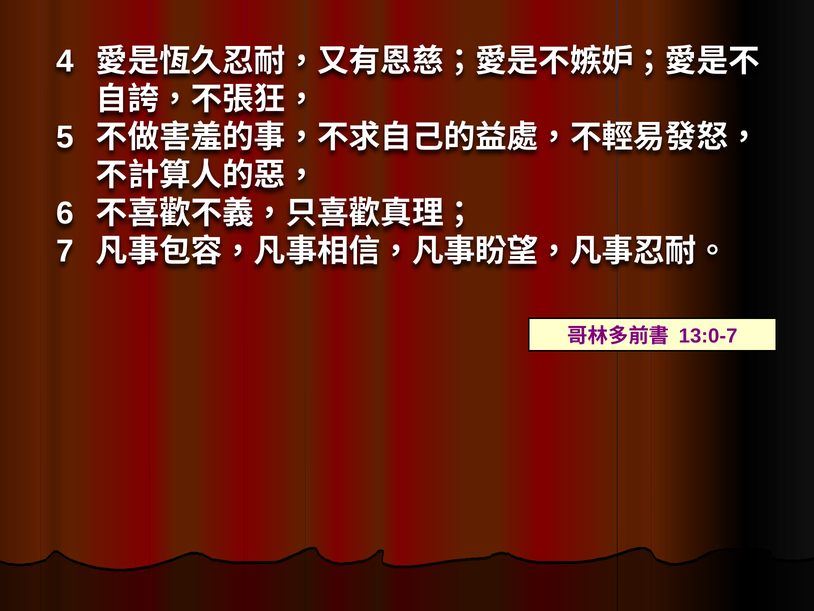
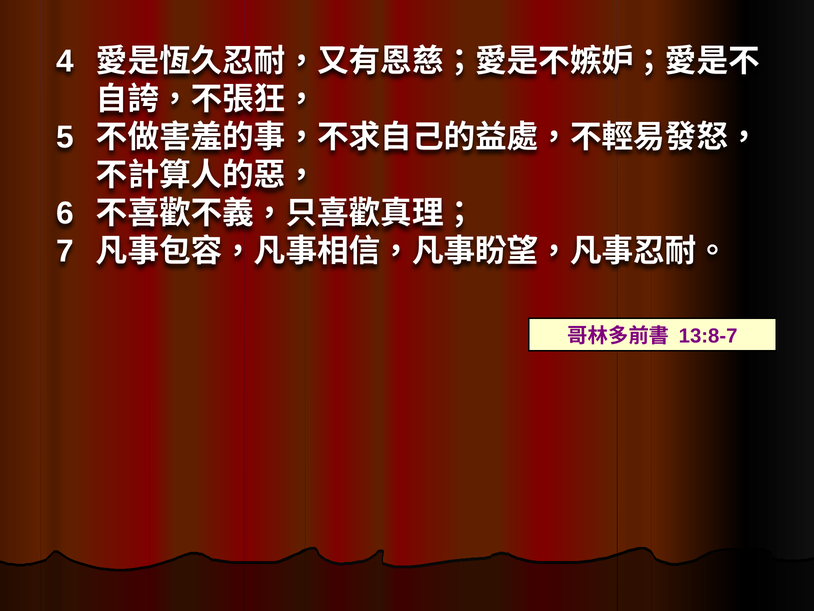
13:0-7: 13:0-7 -> 13:8-7
